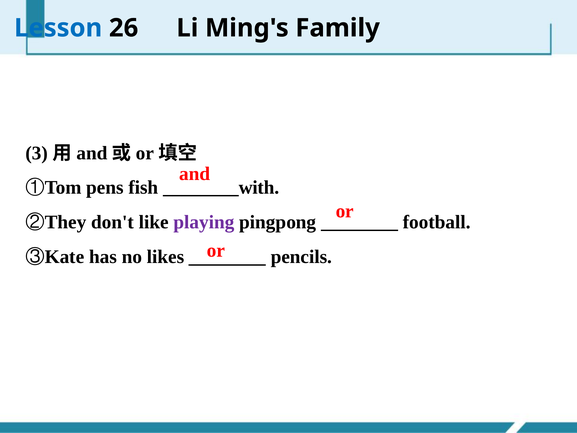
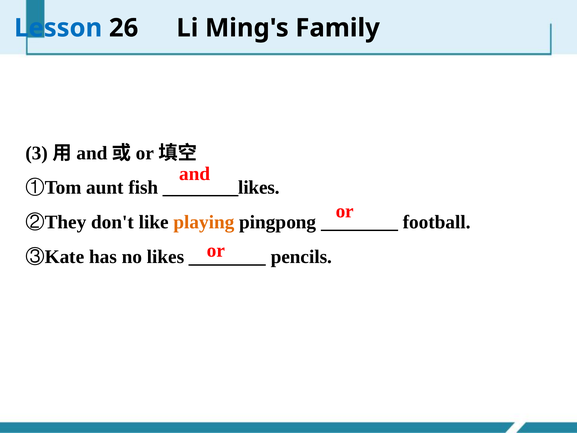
pens: pens -> aunt
________with: ________with -> ________likes
playing colour: purple -> orange
